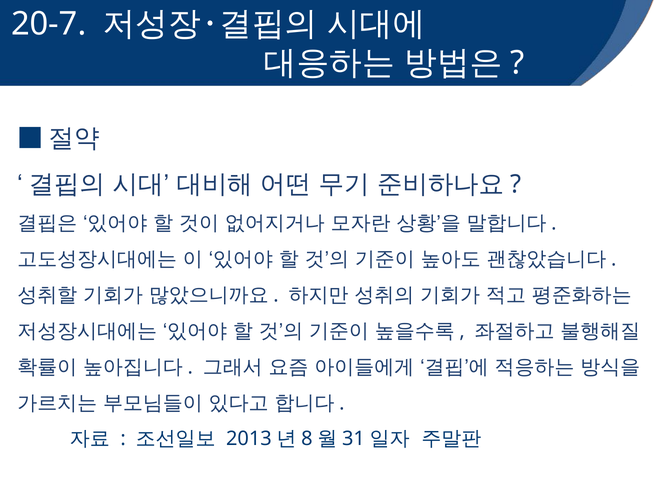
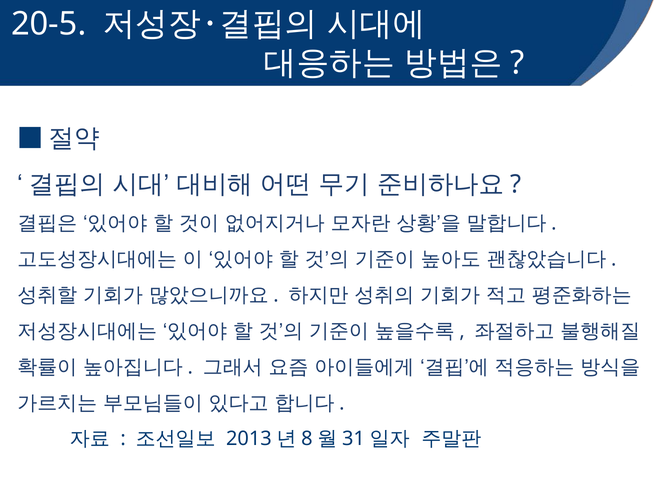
20-7: 20-7 -> 20-5
